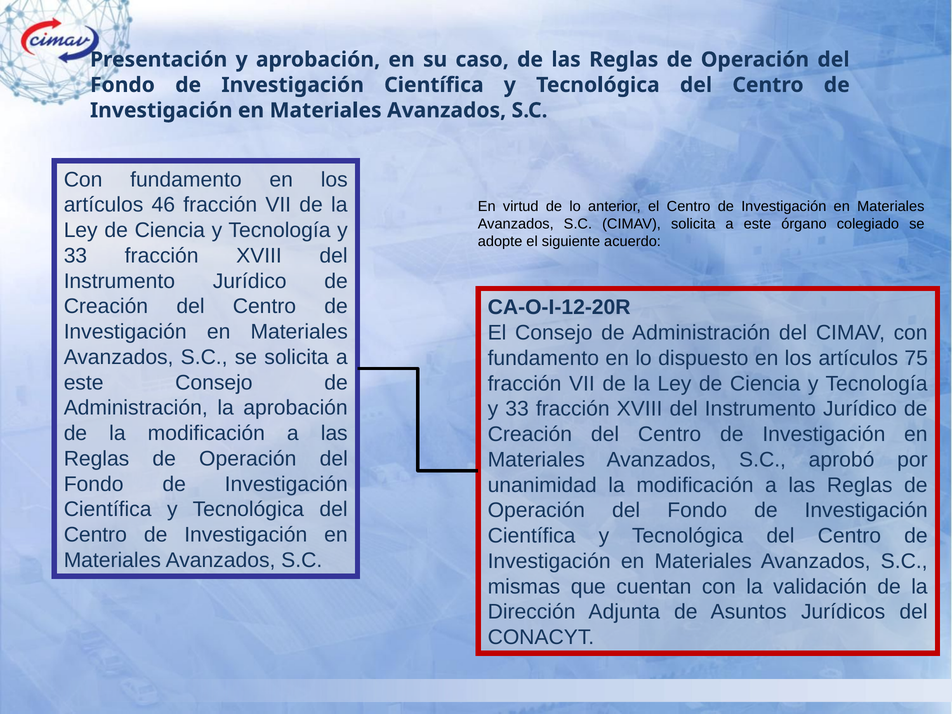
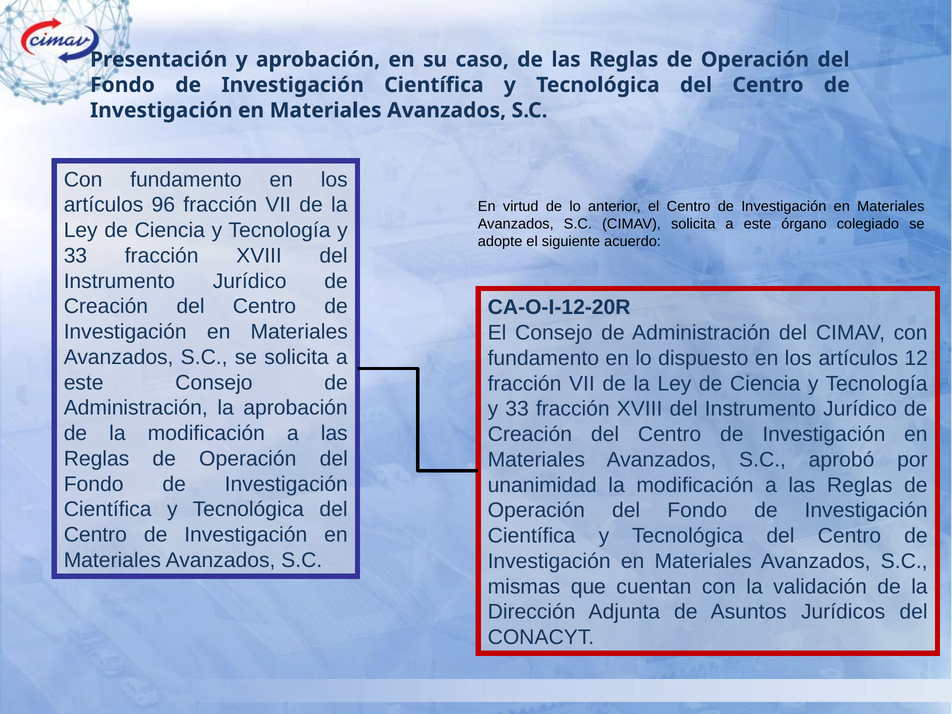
46: 46 -> 96
75: 75 -> 12
